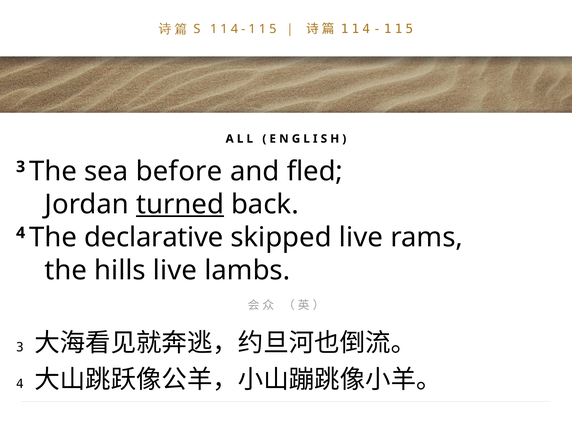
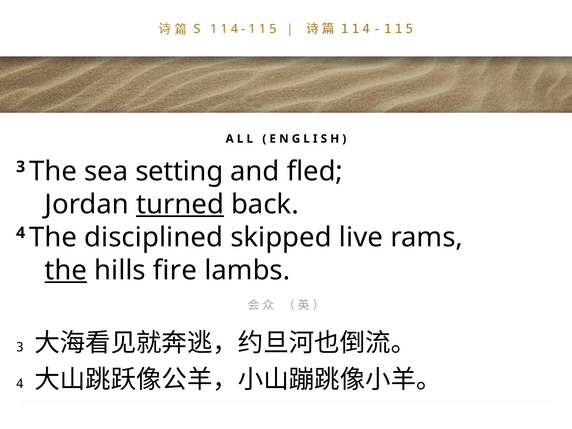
before: before -> setting
declarative: declarative -> disciplined
the at (66, 270) underline: none -> present
hills live: live -> fire
